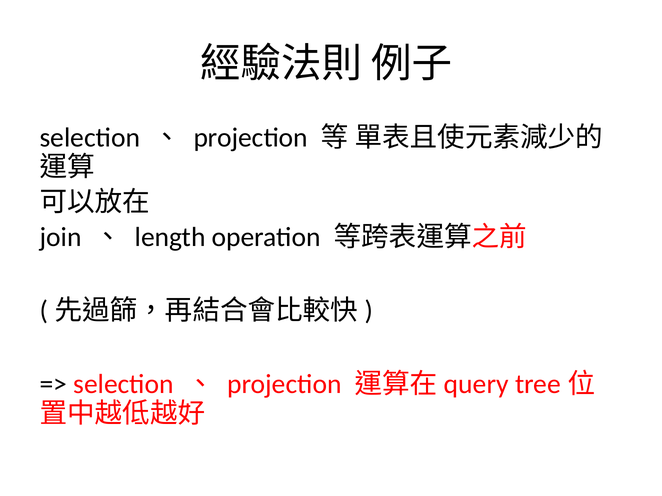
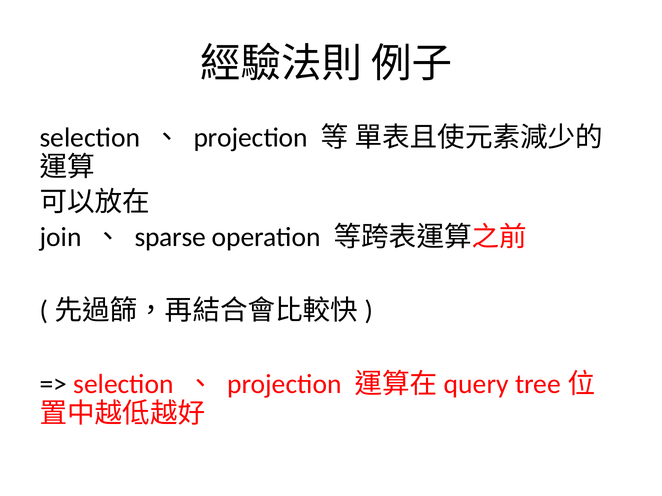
length: length -> sparse
